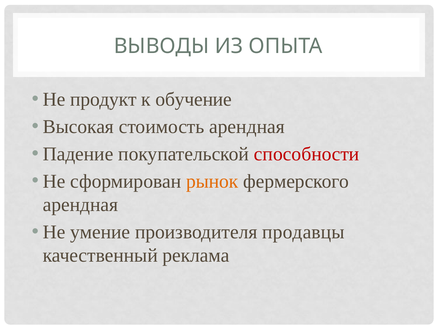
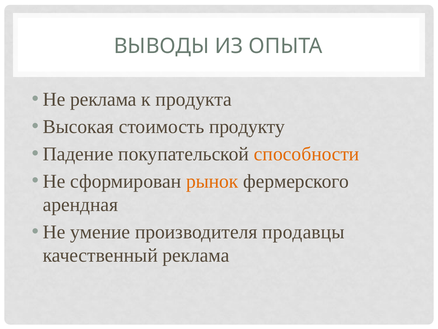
Не продукт: продукт -> реклама
обучение: обучение -> продукта
стоимость арендная: арендная -> продукту
способности colour: red -> orange
